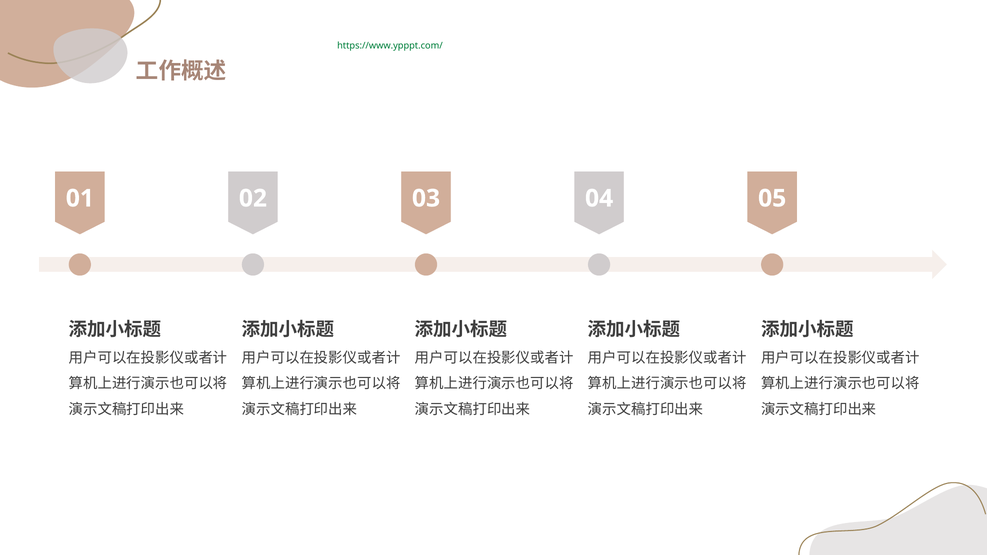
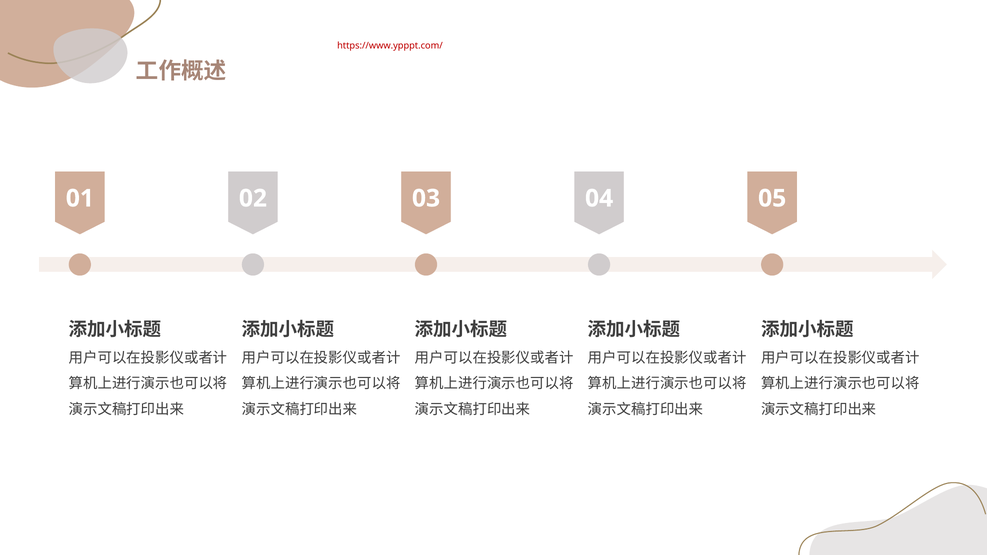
https://www.ypppt.com/ colour: green -> red
